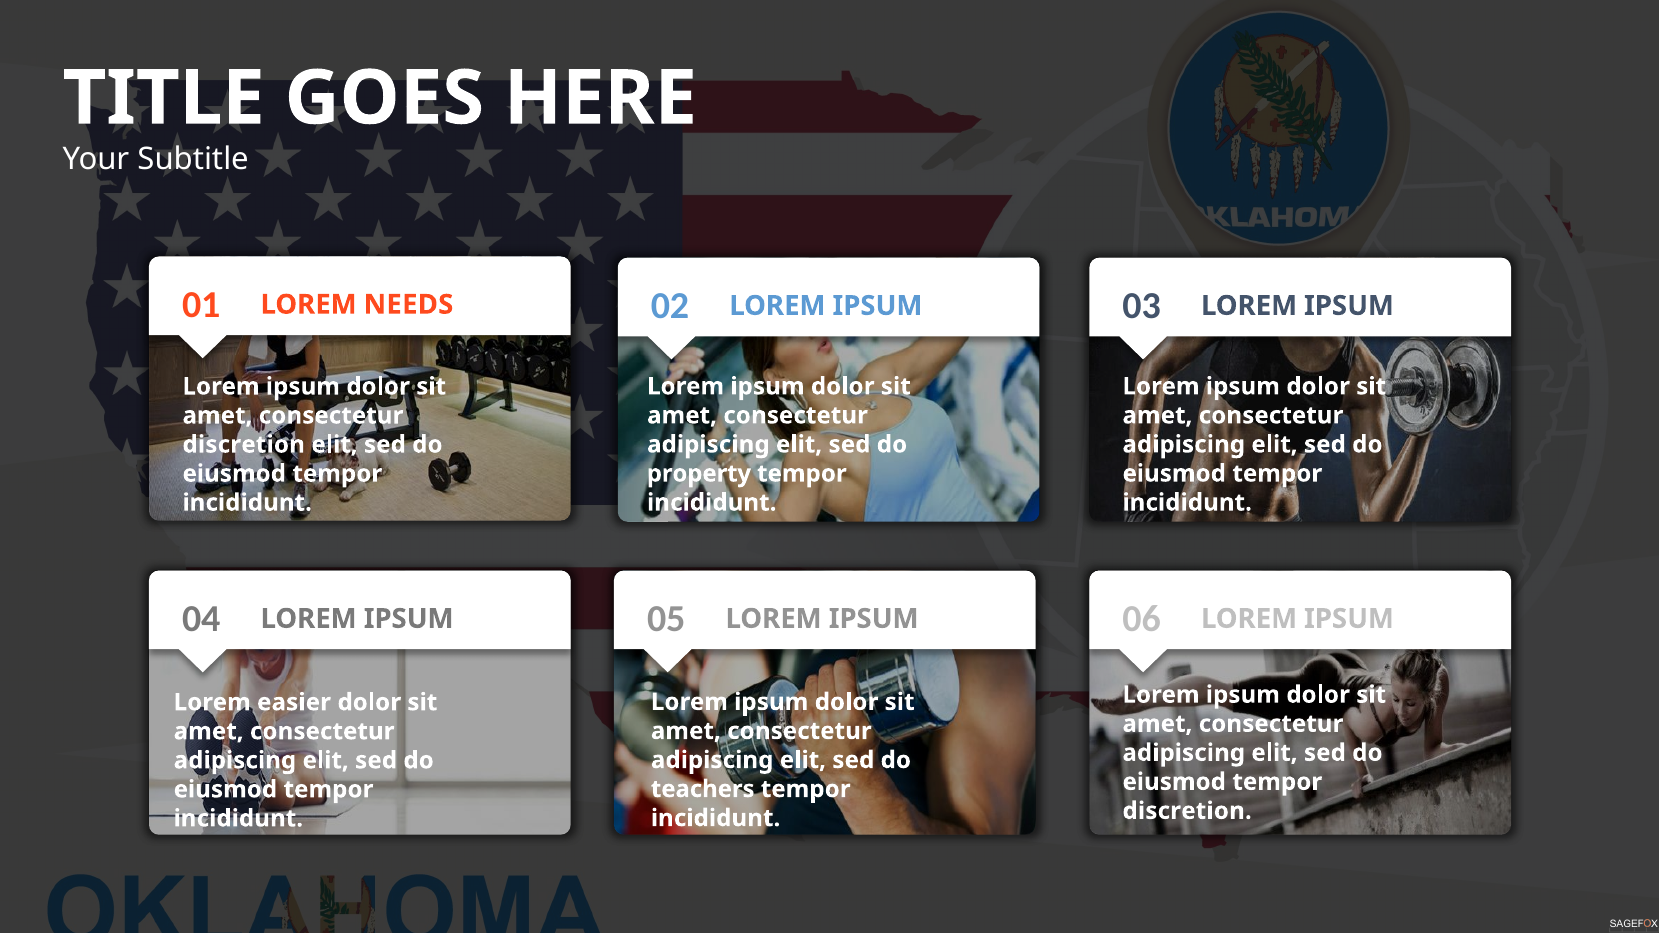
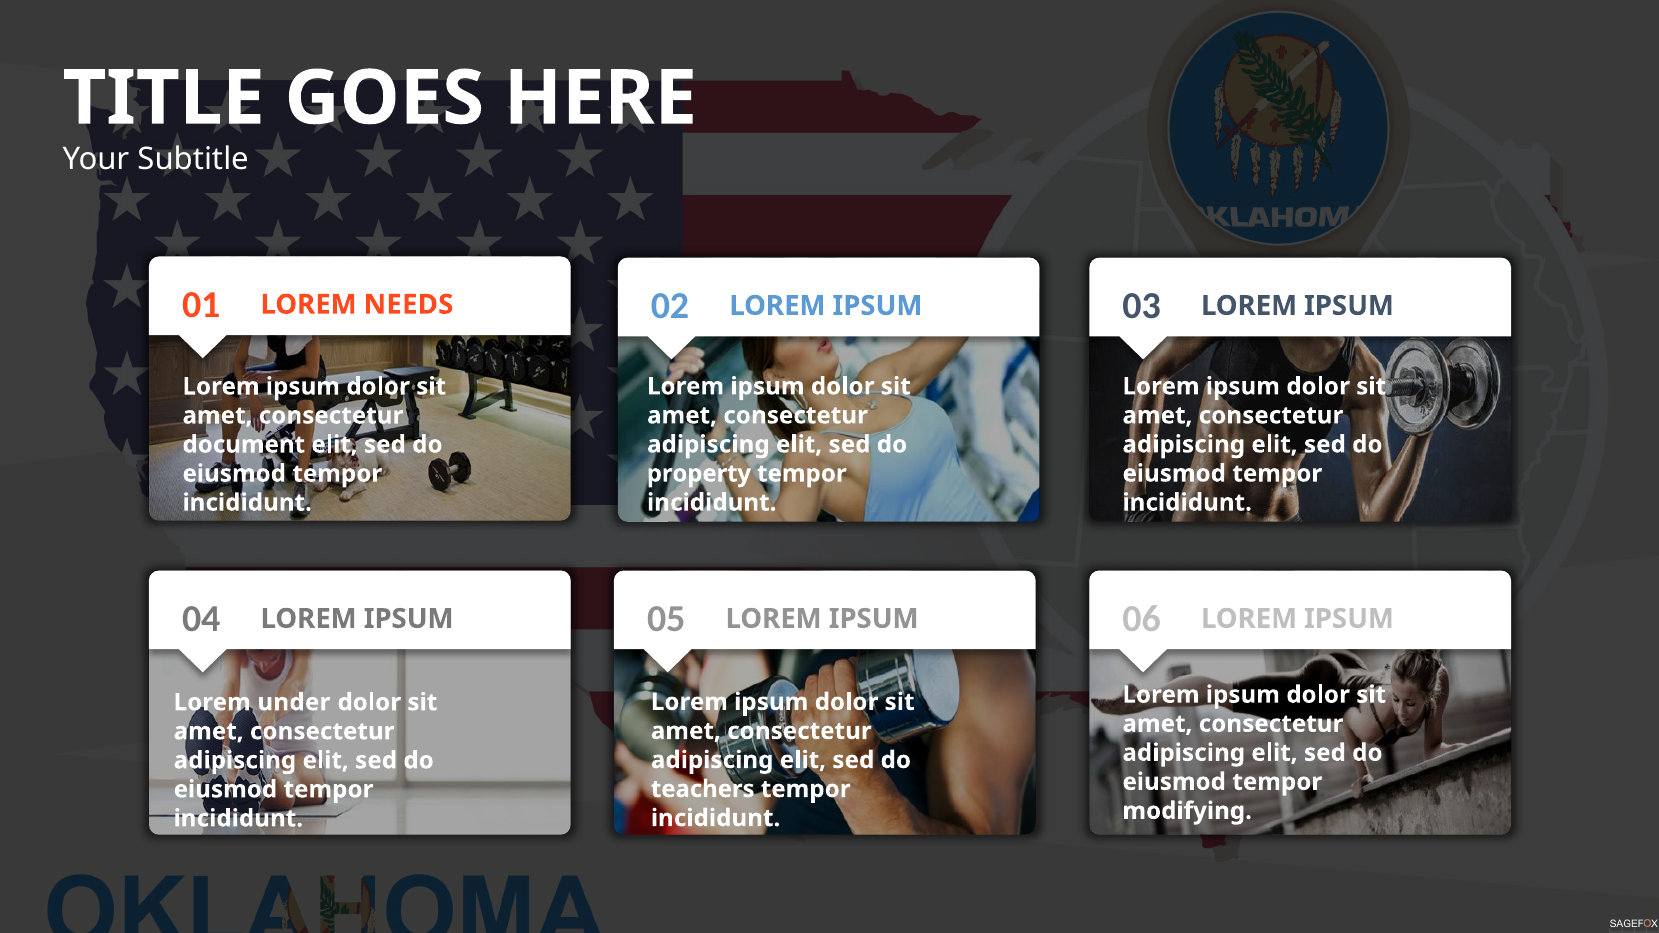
discretion at (244, 445): discretion -> document
easier: easier -> under
discretion at (1187, 811): discretion -> modifying
